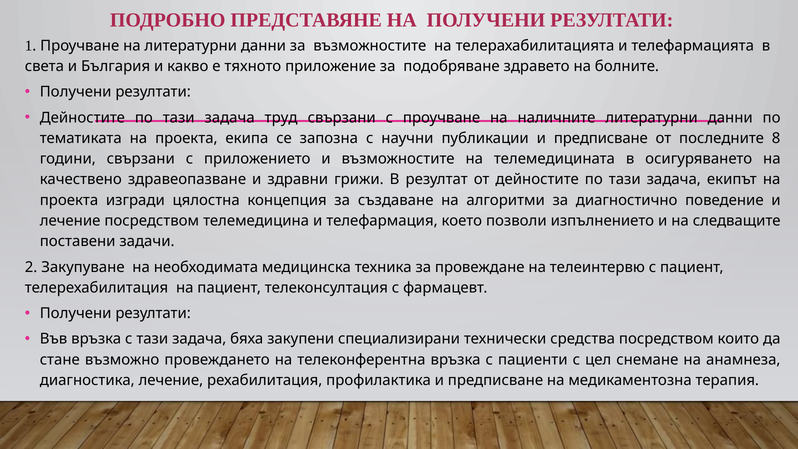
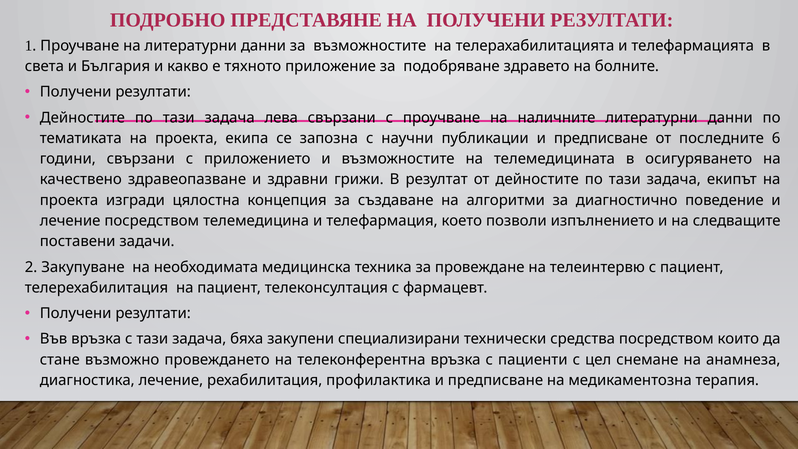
труд: труд -> лева
8: 8 -> 6
